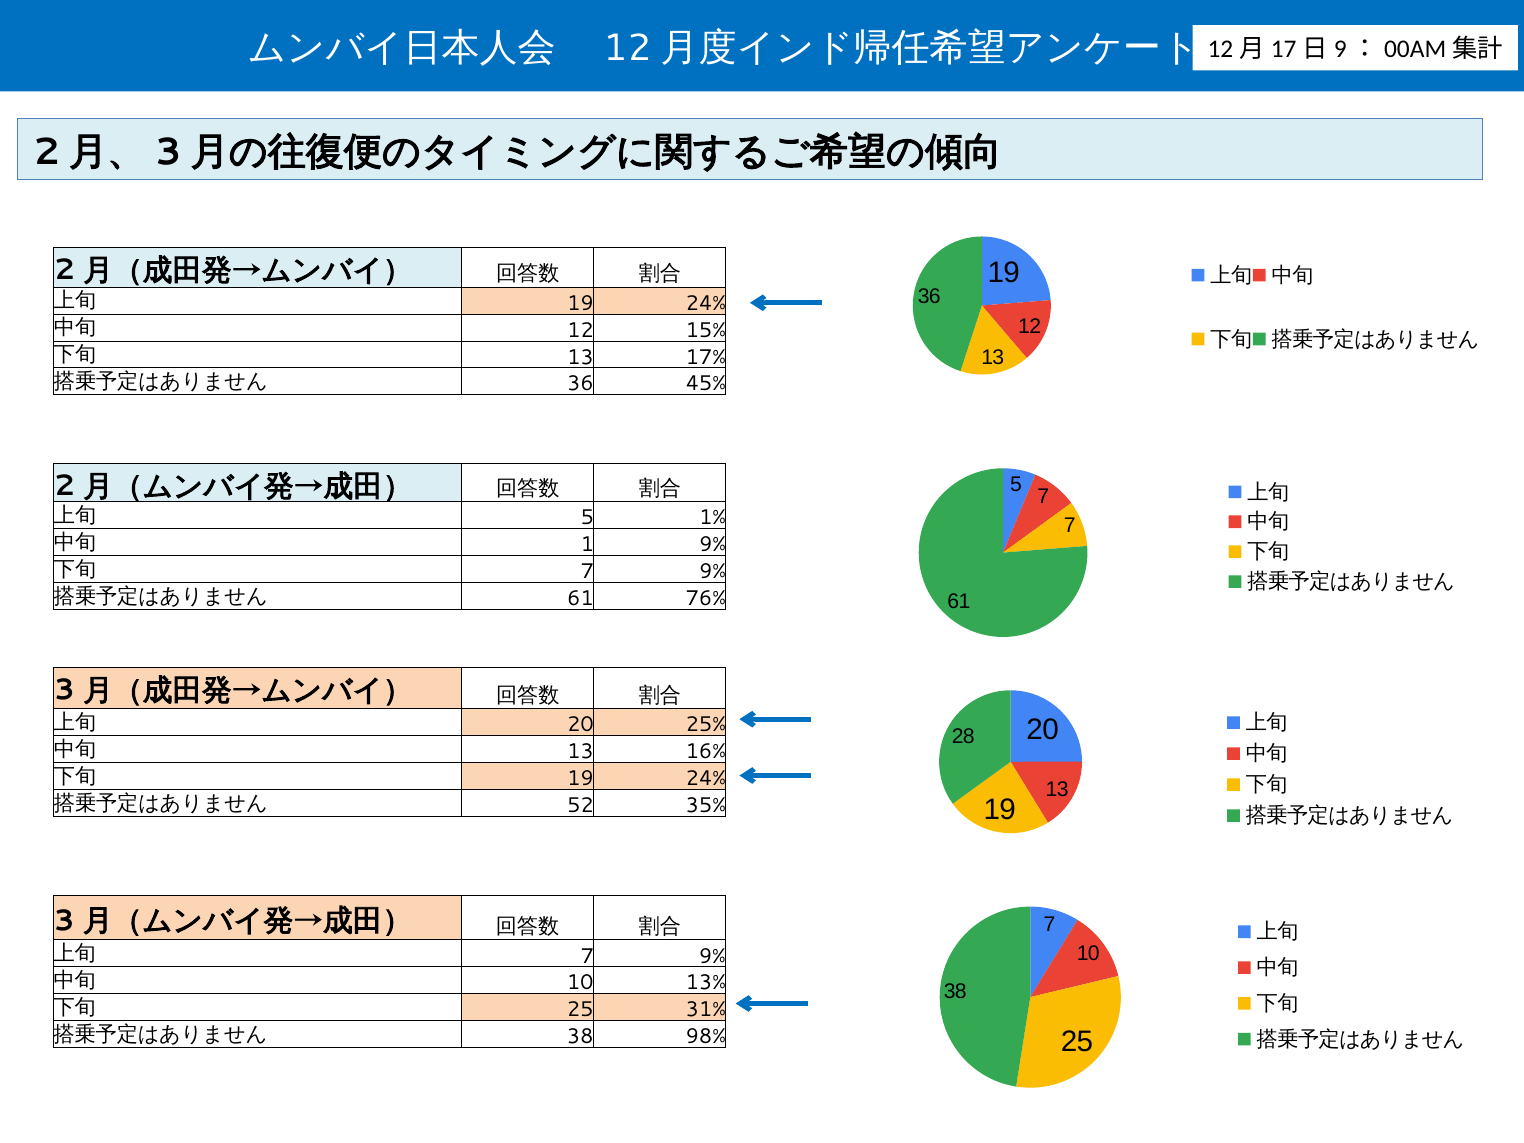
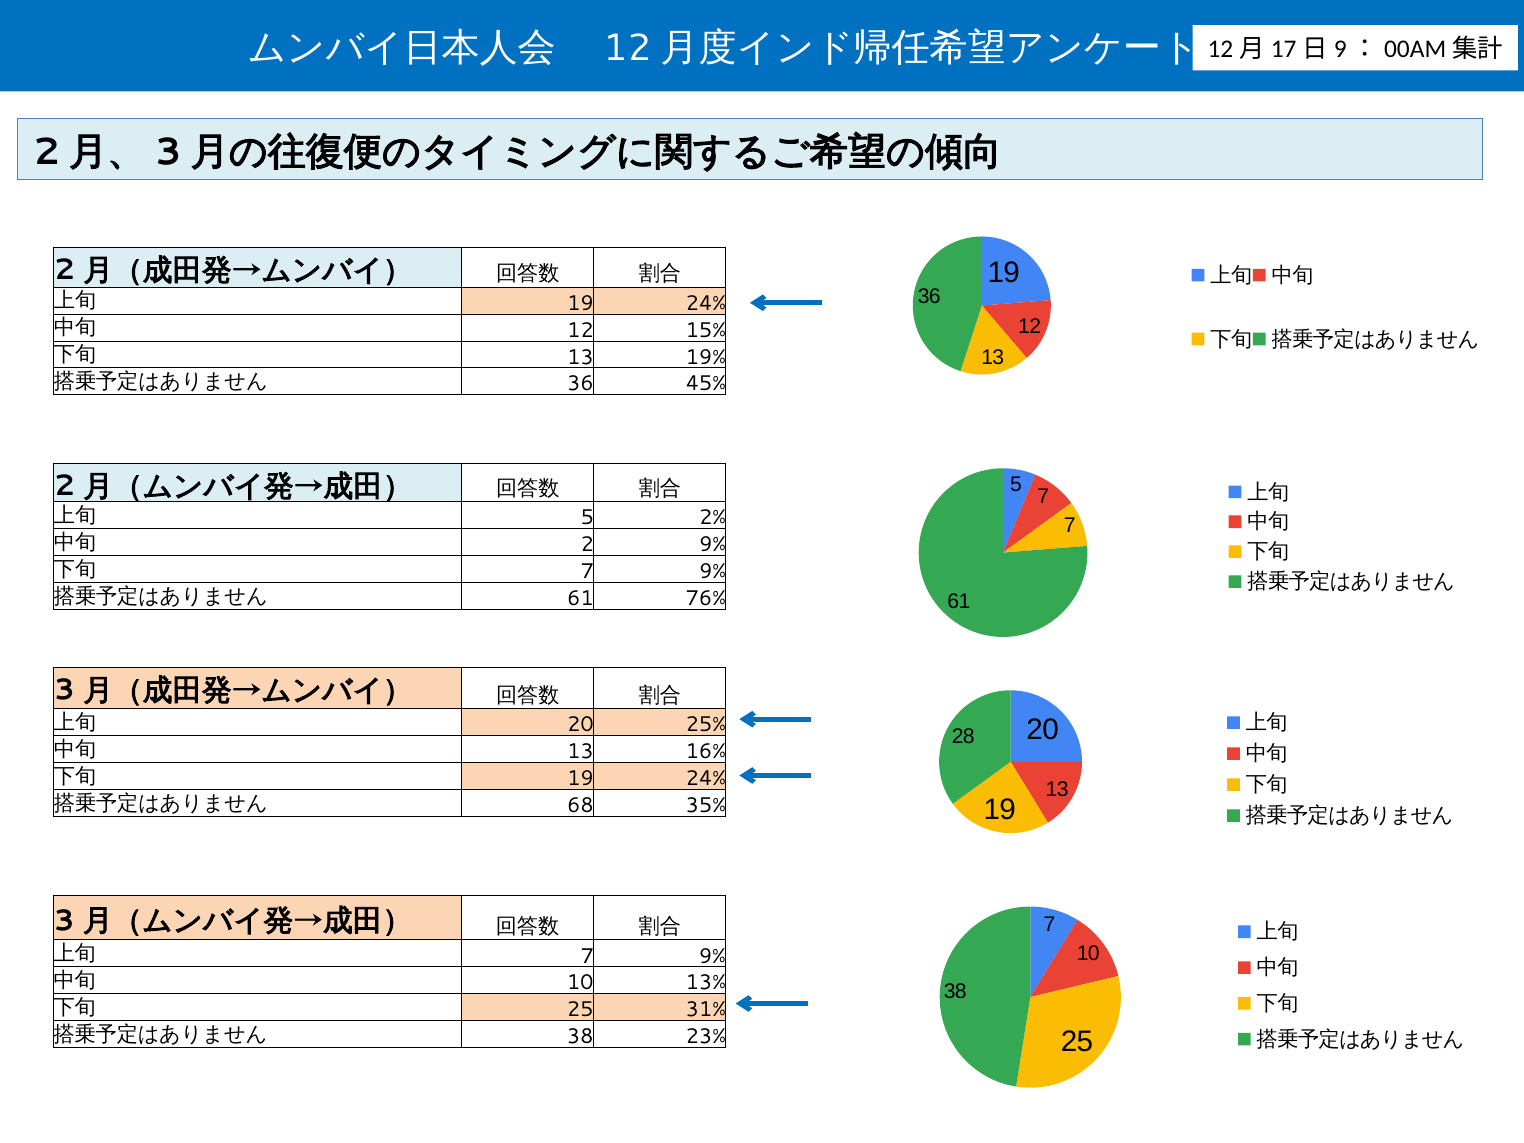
17%: 17% -> 19%
1%: 1% -> 2%
1 at (587, 545): 1 -> 2
52: 52 -> 68
98%: 98% -> 23%
